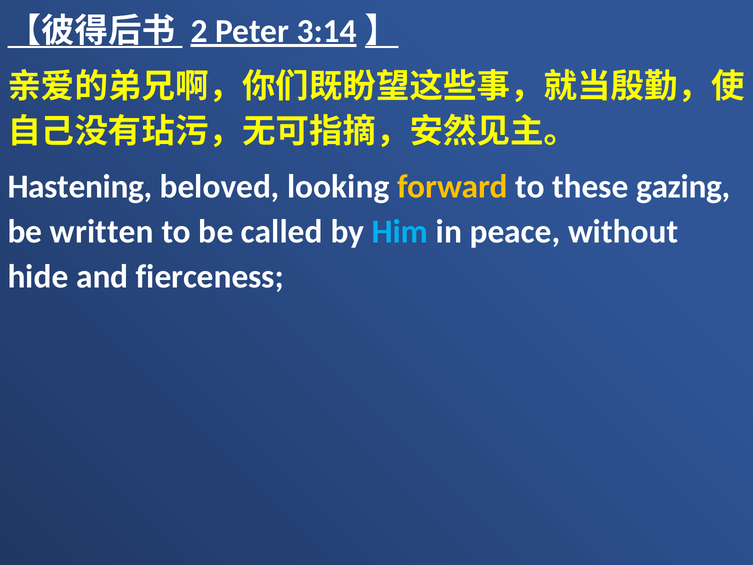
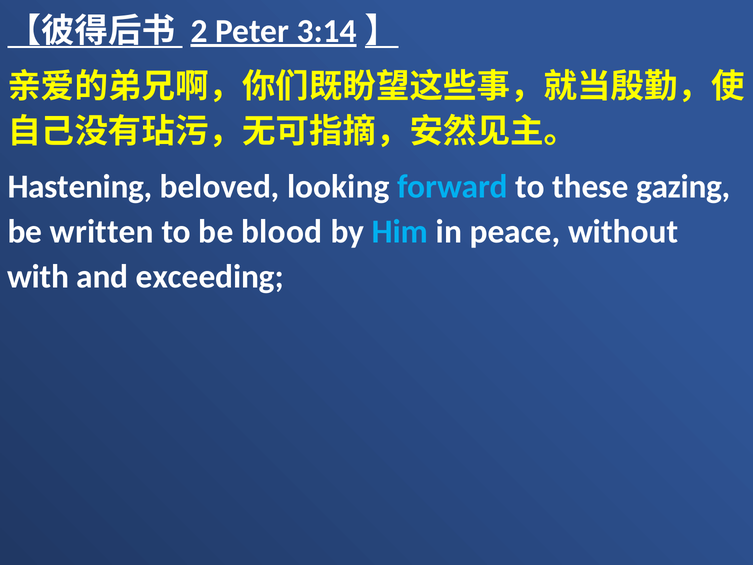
forward colour: yellow -> light blue
called: called -> blood
hide: hide -> with
fierceness: fierceness -> exceeding
